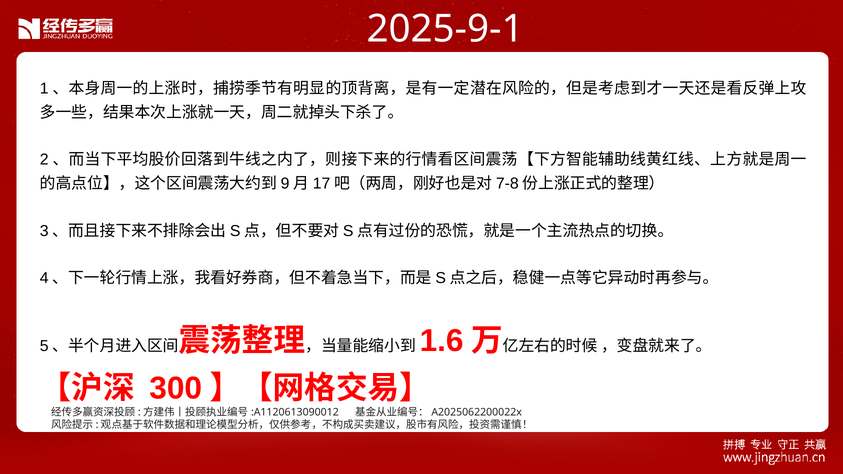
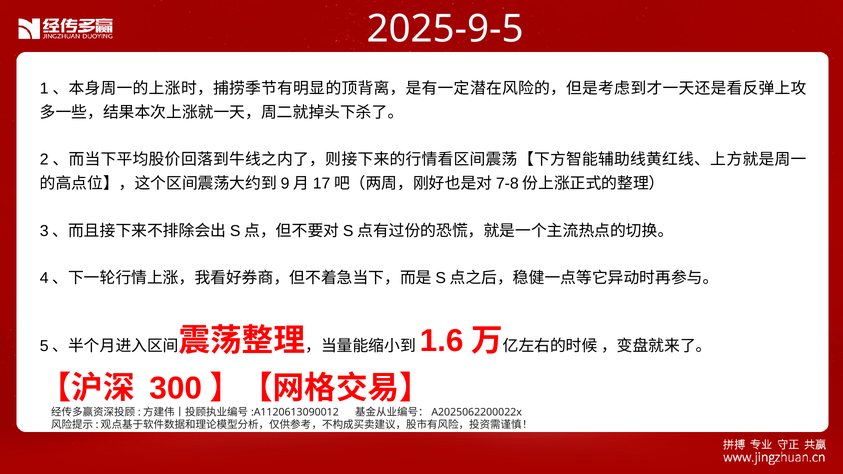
2025-9-1: 2025-9-1 -> 2025-9-5
